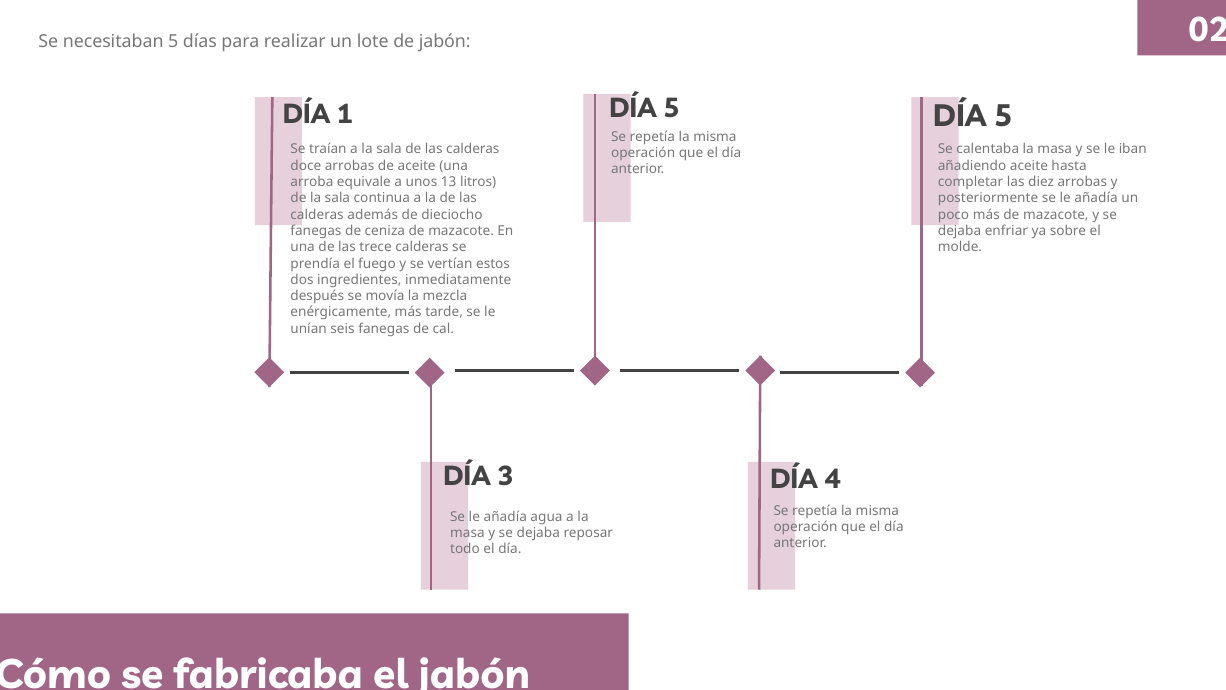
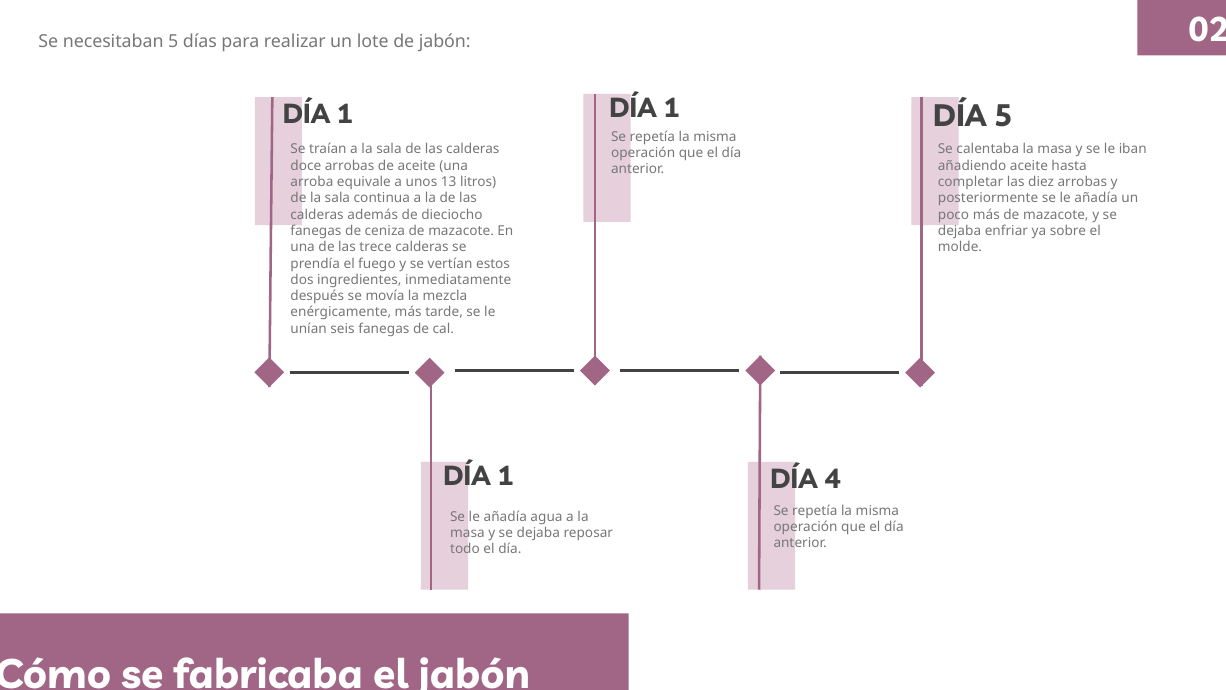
5 at (671, 109): 5 -> 1
3 at (505, 476): 3 -> 1
